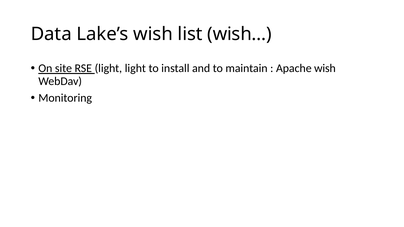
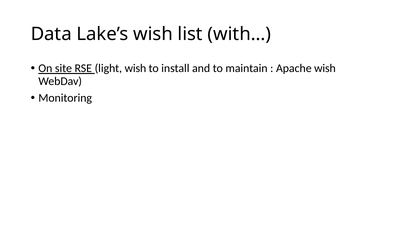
wish…: wish… -> with…
light light: light -> wish
